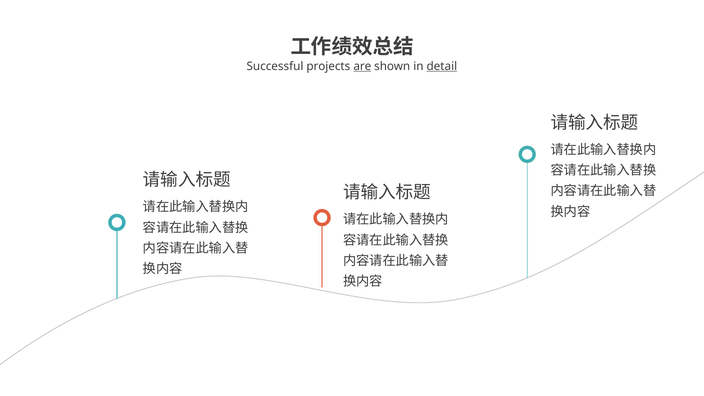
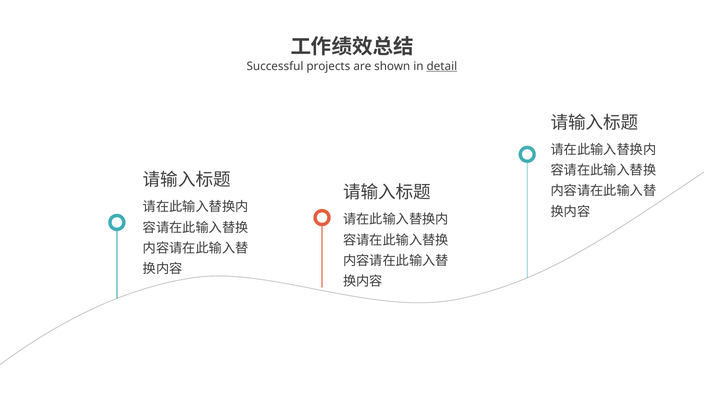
are underline: present -> none
